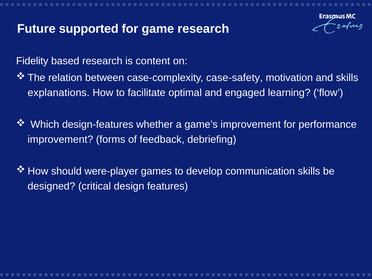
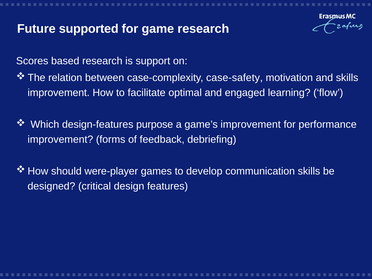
Fidelity: Fidelity -> Scores
content: content -> support
explanations at (59, 93): explanations -> improvement
whether: whether -> purpose
